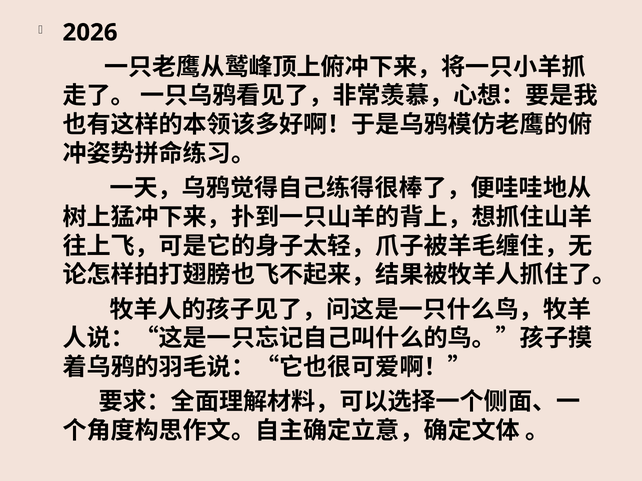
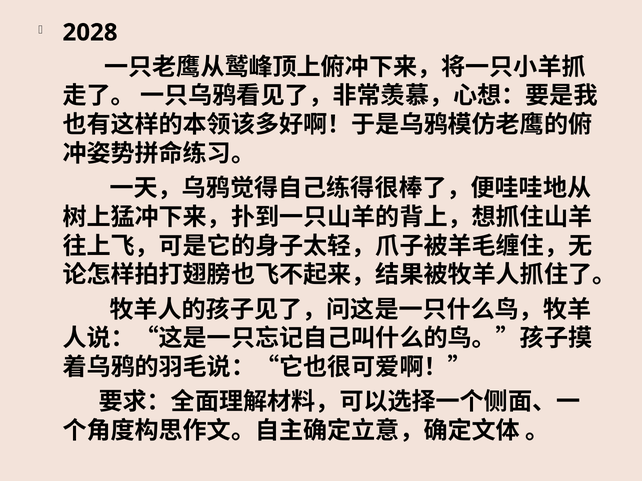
2026: 2026 -> 2028
